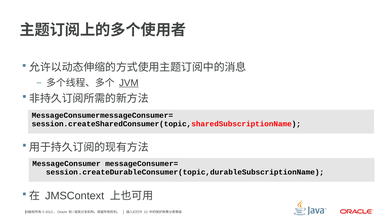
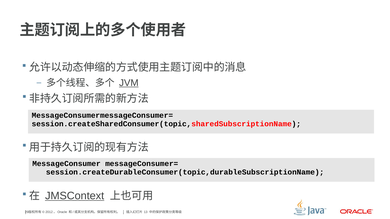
JMSContext underline: none -> present
